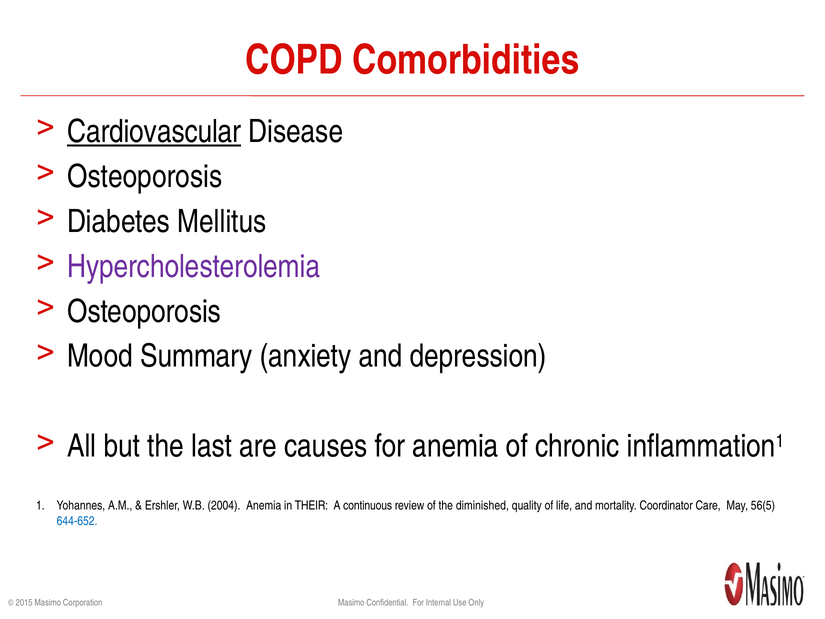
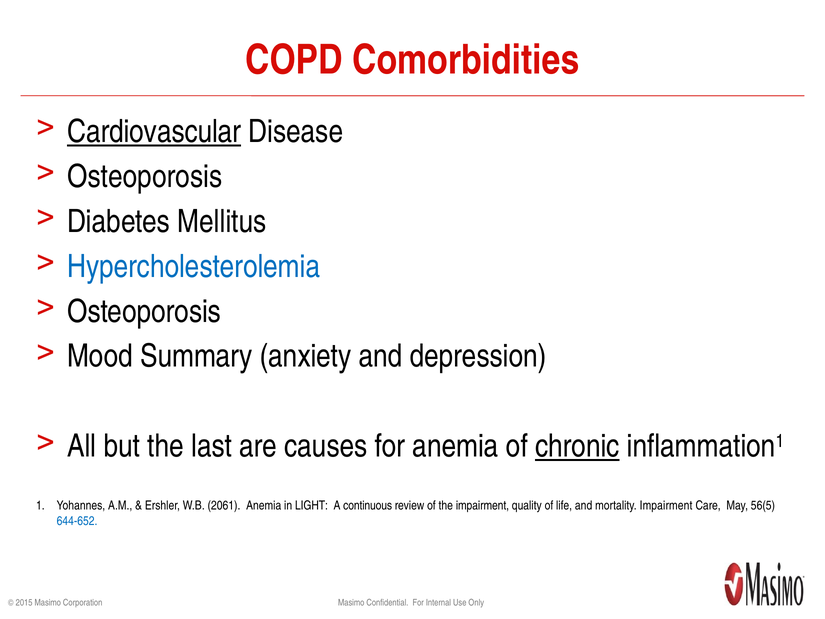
Hypercholesterolemia colour: purple -> blue
chronic underline: none -> present
2004: 2004 -> 2061
THEIR: THEIR -> LIGHT
the diminished: diminished -> impairment
mortality Coordinator: Coordinator -> Impairment
